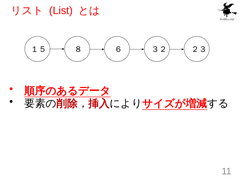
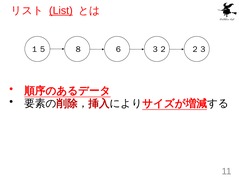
List underline: none -> present
